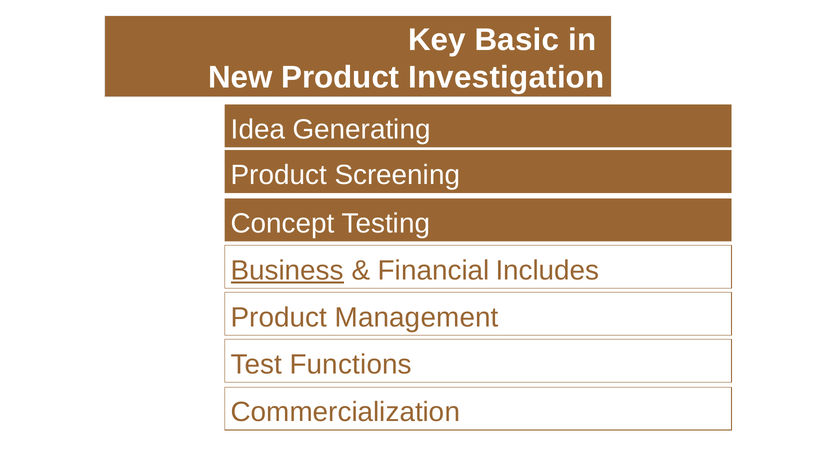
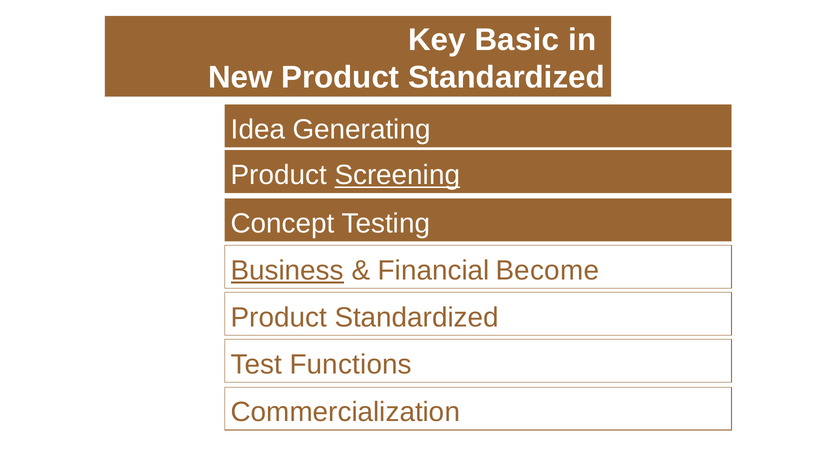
New Product Investigation: Investigation -> Standardized
Screening underline: none -> present
Includes: Includes -> Become
Management at (417, 318): Management -> Standardized
